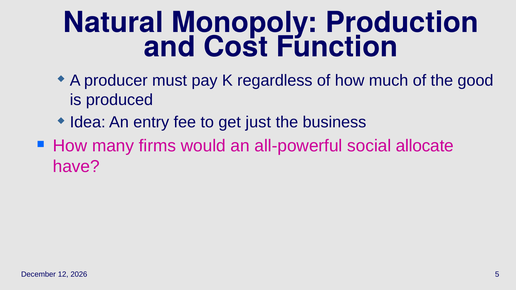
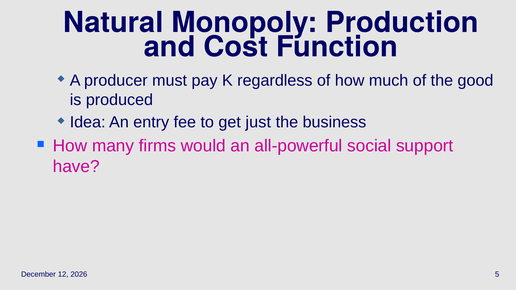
allocate: allocate -> support
